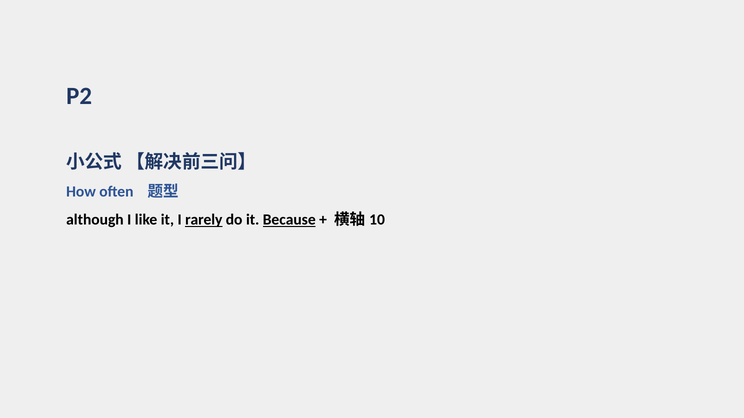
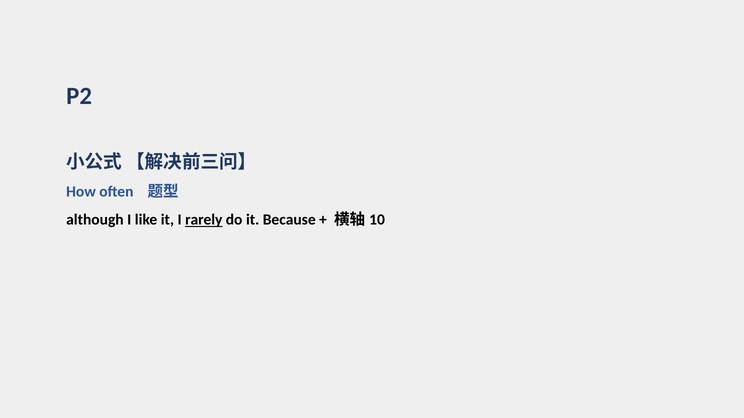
Because underline: present -> none
